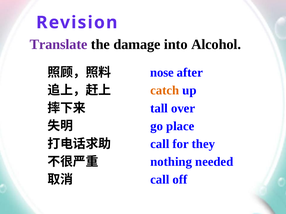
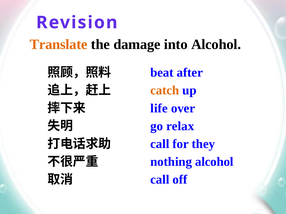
Translate colour: purple -> orange
nose: nose -> beat
tall: tall -> life
place: place -> relax
nothing needed: needed -> alcohol
